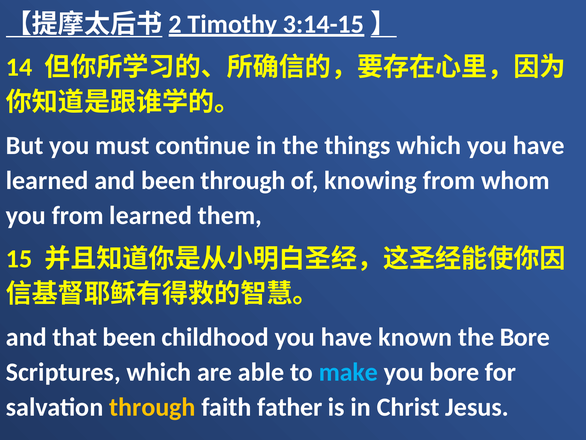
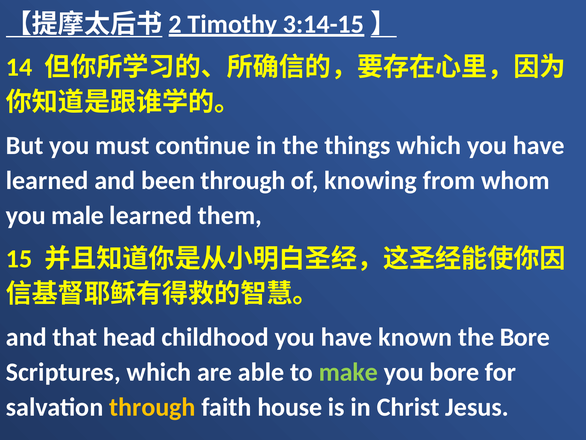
you from: from -> male
that been: been -> head
make colour: light blue -> light green
father: father -> house
